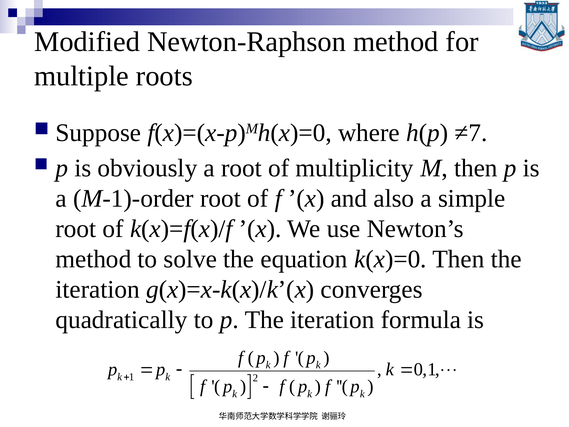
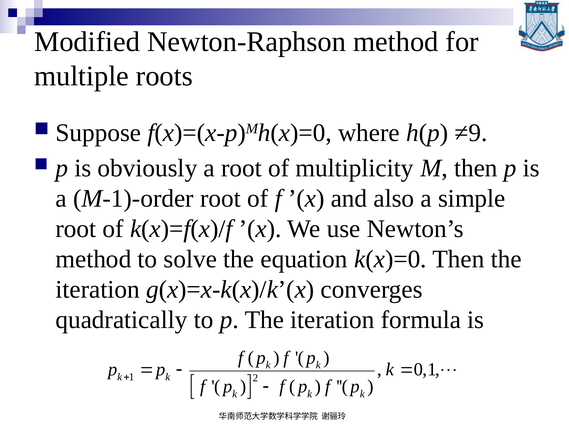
≠7: ≠7 -> ≠9
